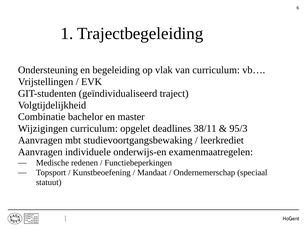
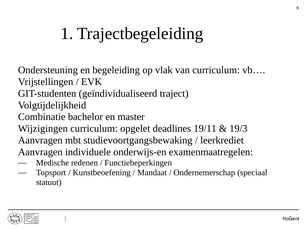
38/11: 38/11 -> 19/11
95/3: 95/3 -> 19/3
